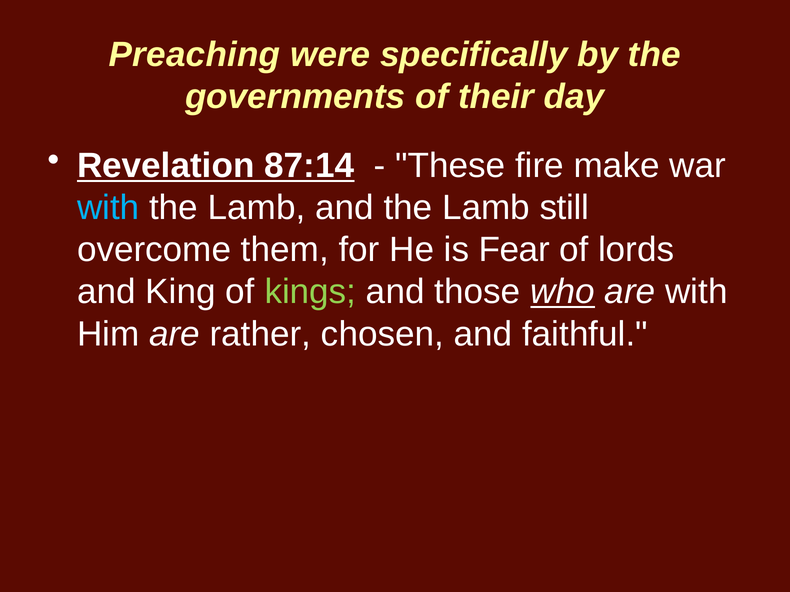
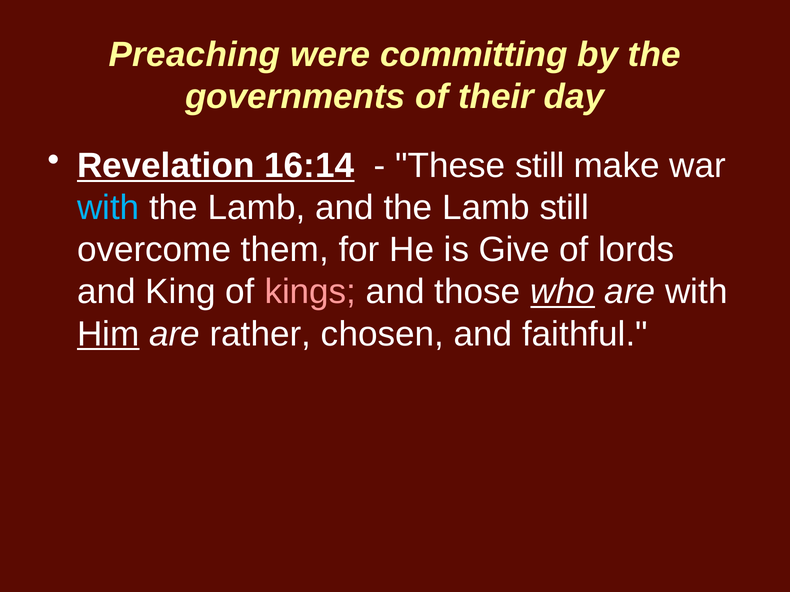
specifically: specifically -> committing
87:14: 87:14 -> 16:14
These fire: fire -> still
Fear: Fear -> Give
kings colour: light green -> pink
Him underline: none -> present
